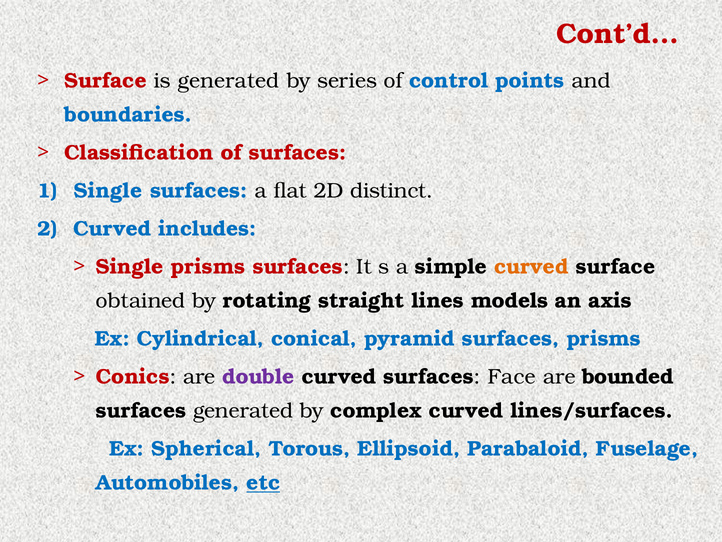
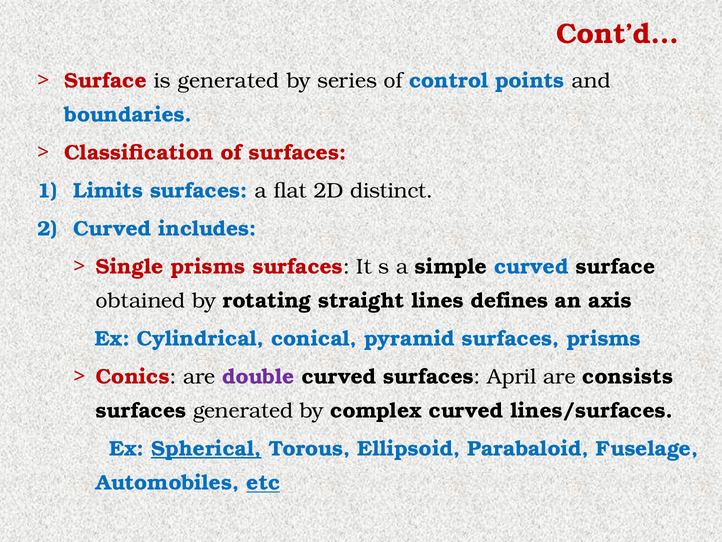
Single at (108, 191): Single -> Limits
curved at (531, 266) colour: orange -> blue
models: models -> defines
Face: Face -> April
bounded: bounded -> consists
Spherical underline: none -> present
